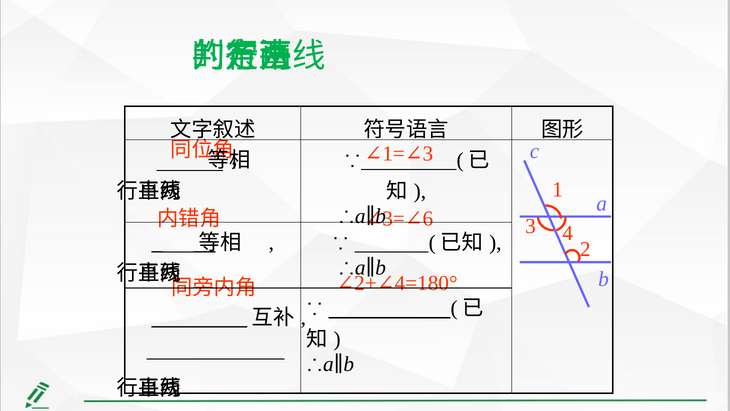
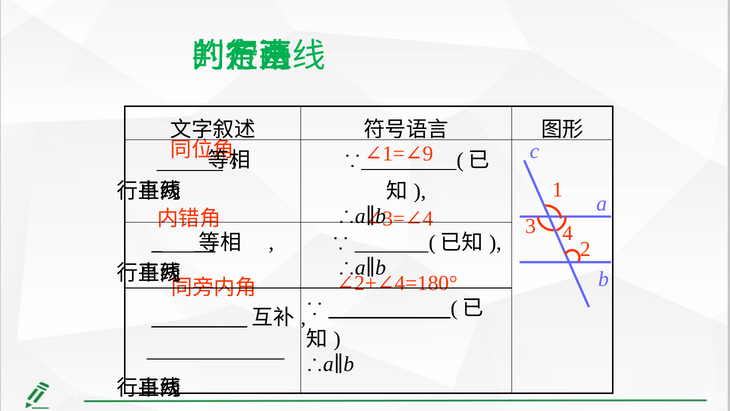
3 at (428, 154): 3 -> 9
6 at (428, 218): 6 -> 4
